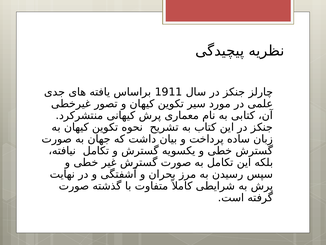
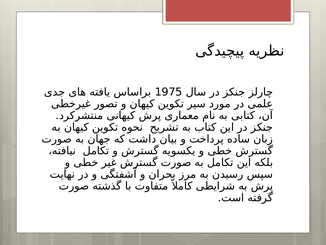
1911: 1911 -> 1975
